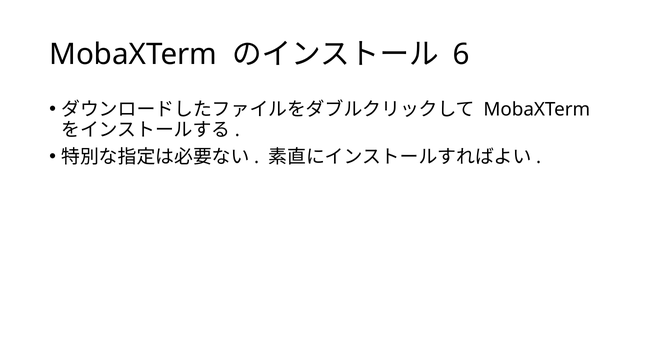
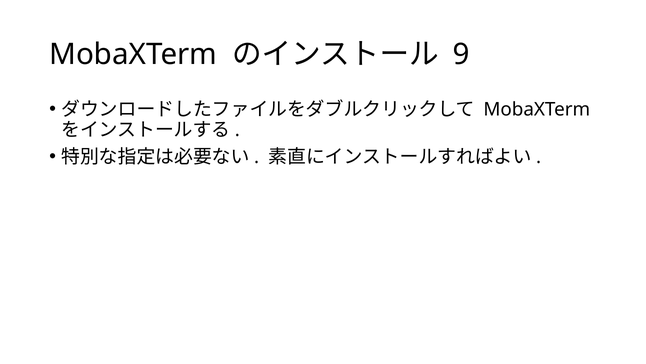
6: 6 -> 9
